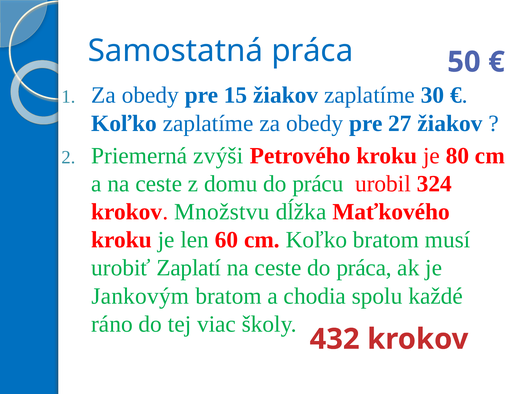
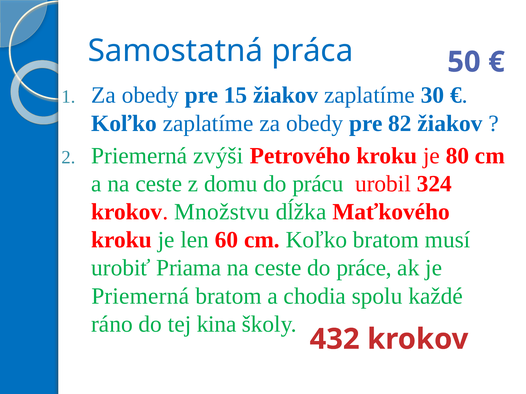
27: 27 -> 82
Zaplatí: Zaplatí -> Priama
do práca: práca -> práce
Jankovým at (140, 296): Jankovým -> Priemerná
viac: viac -> kina
